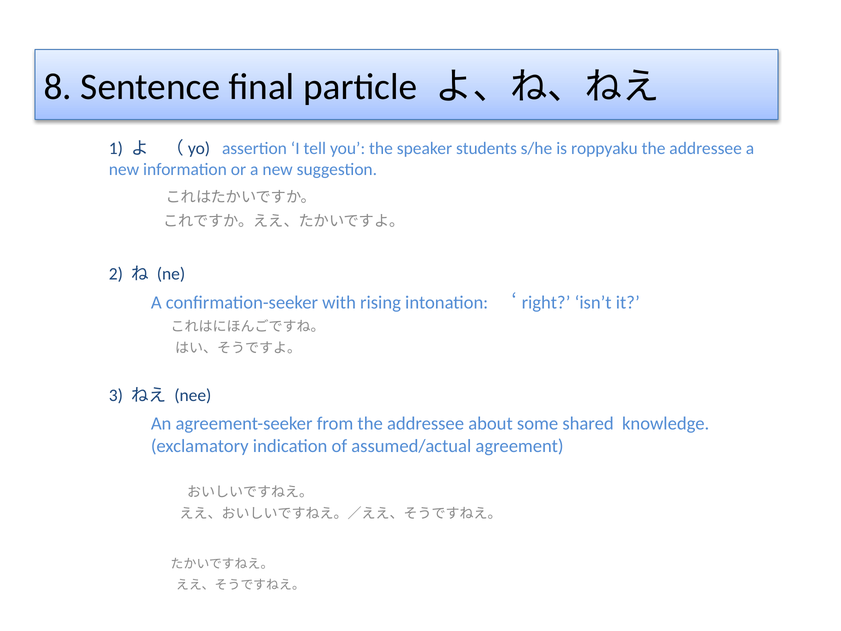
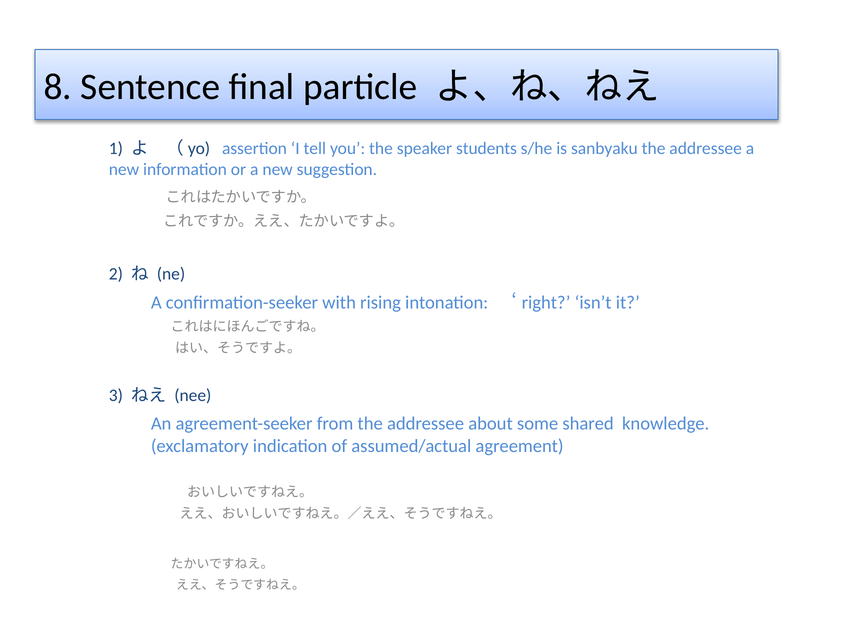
roppyaku: roppyaku -> sanbyaku
